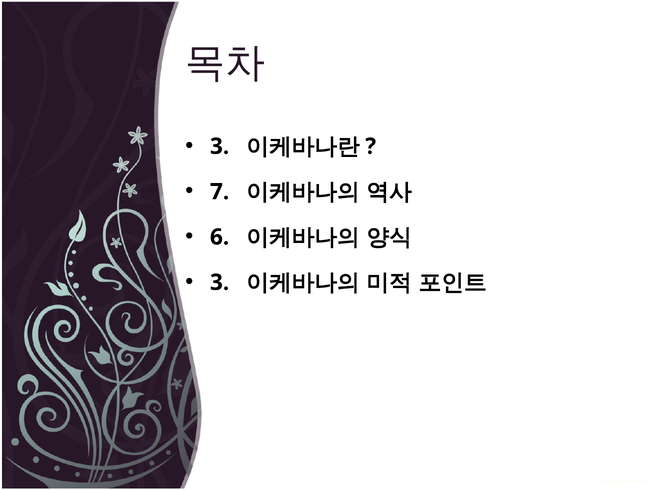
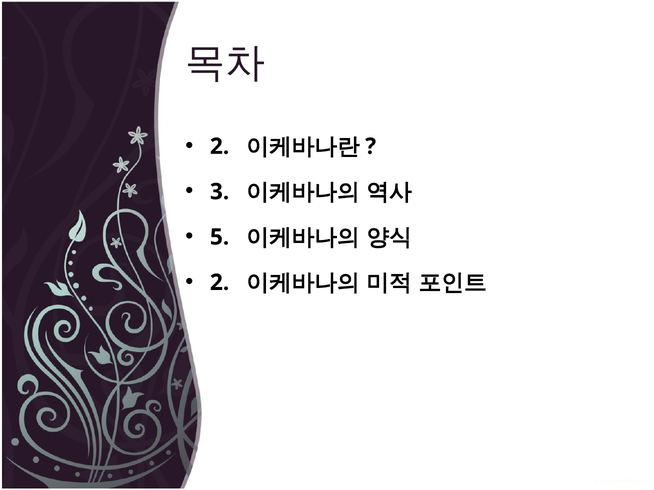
3 at (220, 147): 3 -> 2
7: 7 -> 3
6: 6 -> 5
3 at (220, 283): 3 -> 2
